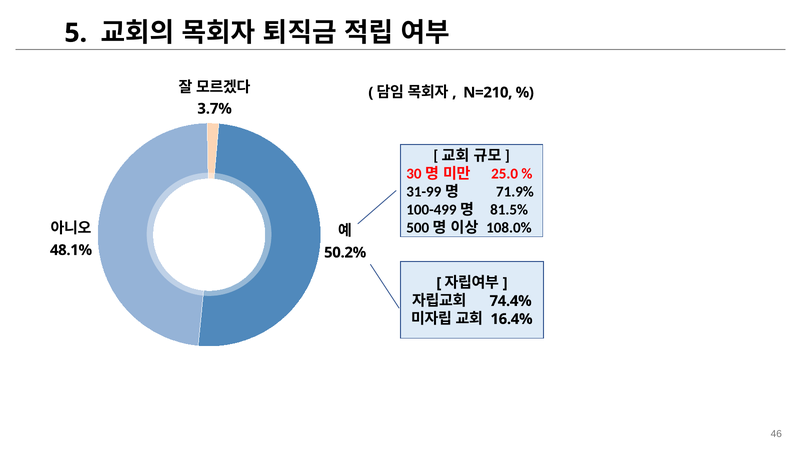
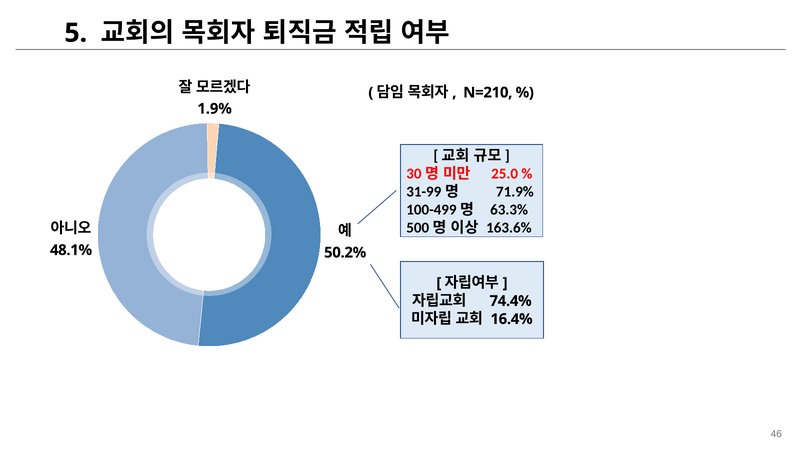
3.7%: 3.7% -> 1.9%
81.5%: 81.5% -> 63.3%
108.0%: 108.0% -> 163.6%
